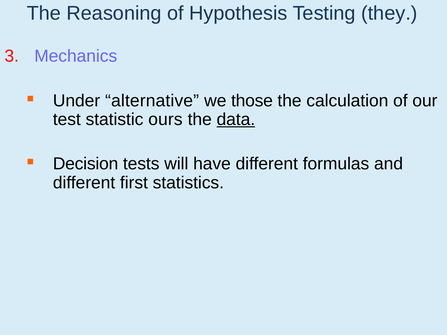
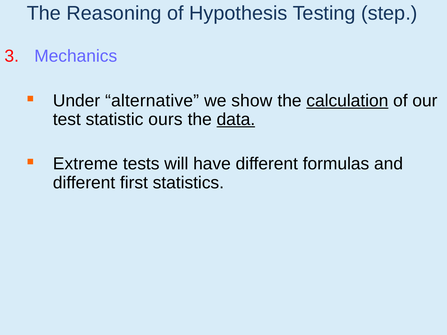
they: they -> step
those: those -> show
calculation underline: none -> present
Decision: Decision -> Extreme
